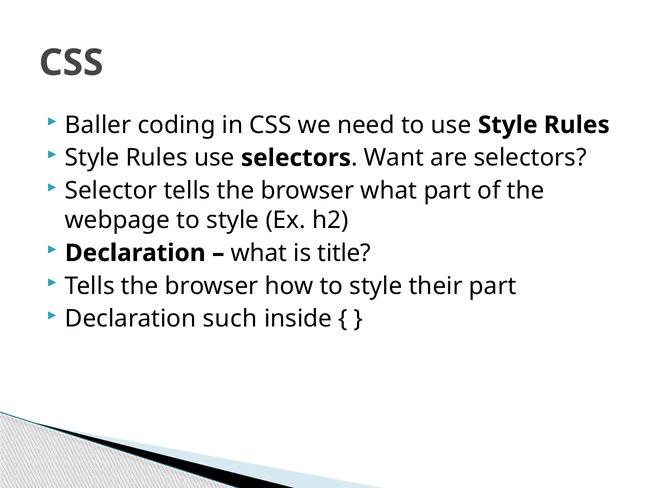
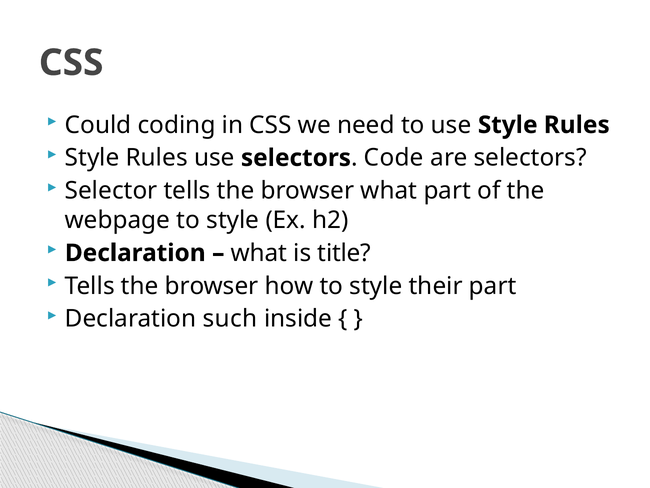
Baller: Baller -> Could
Want: Want -> Code
